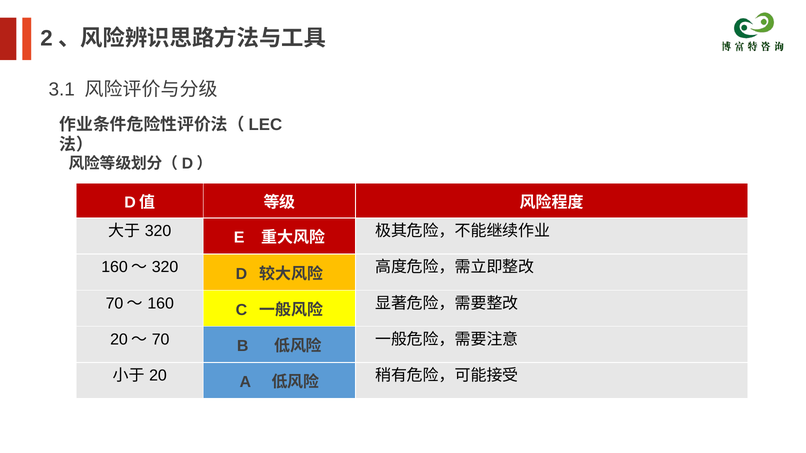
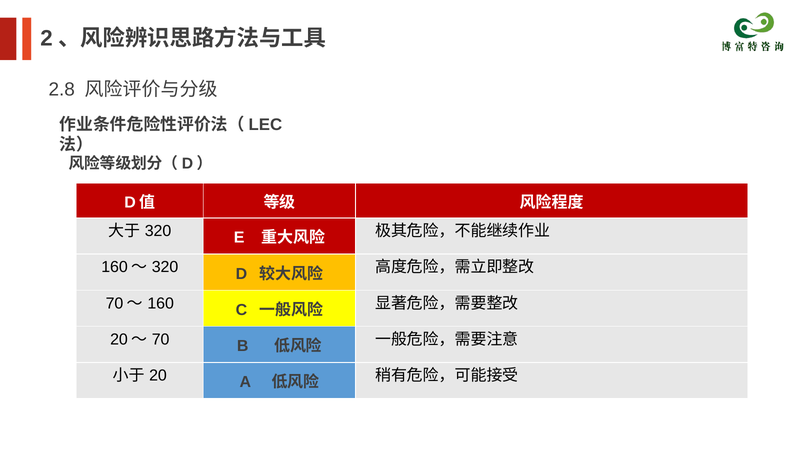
3.1: 3.1 -> 2.8
